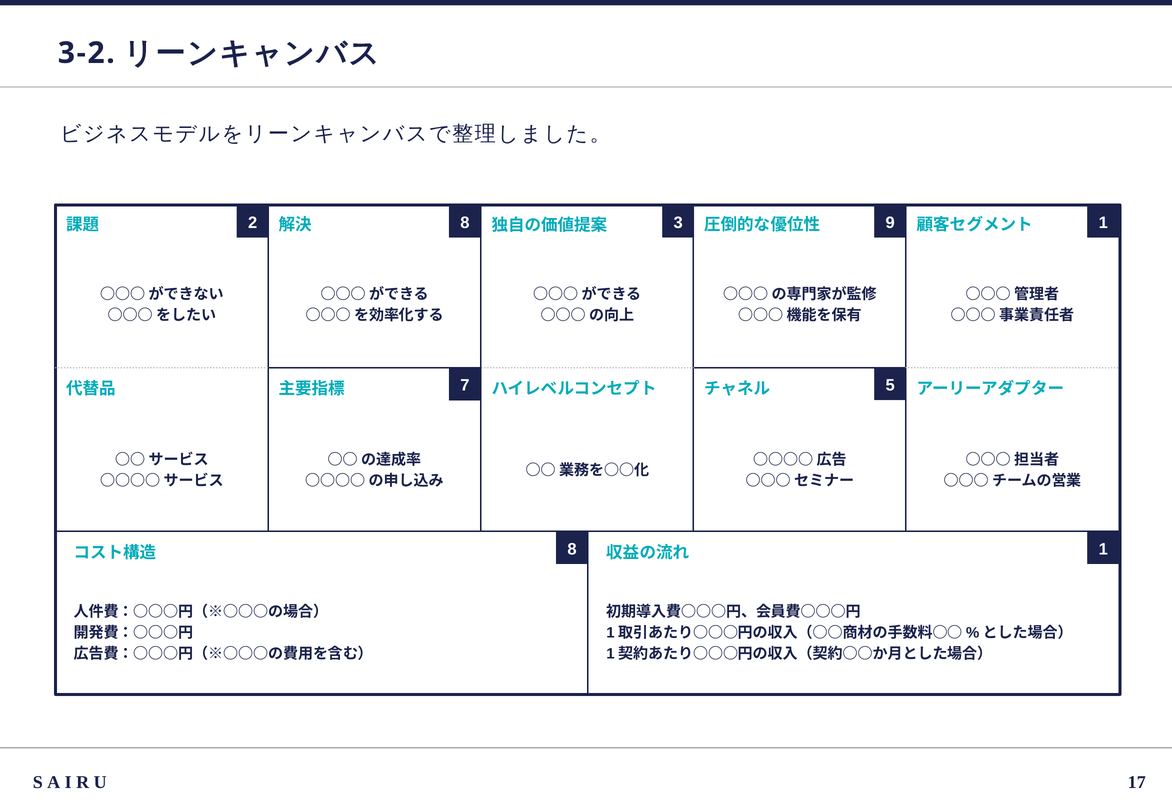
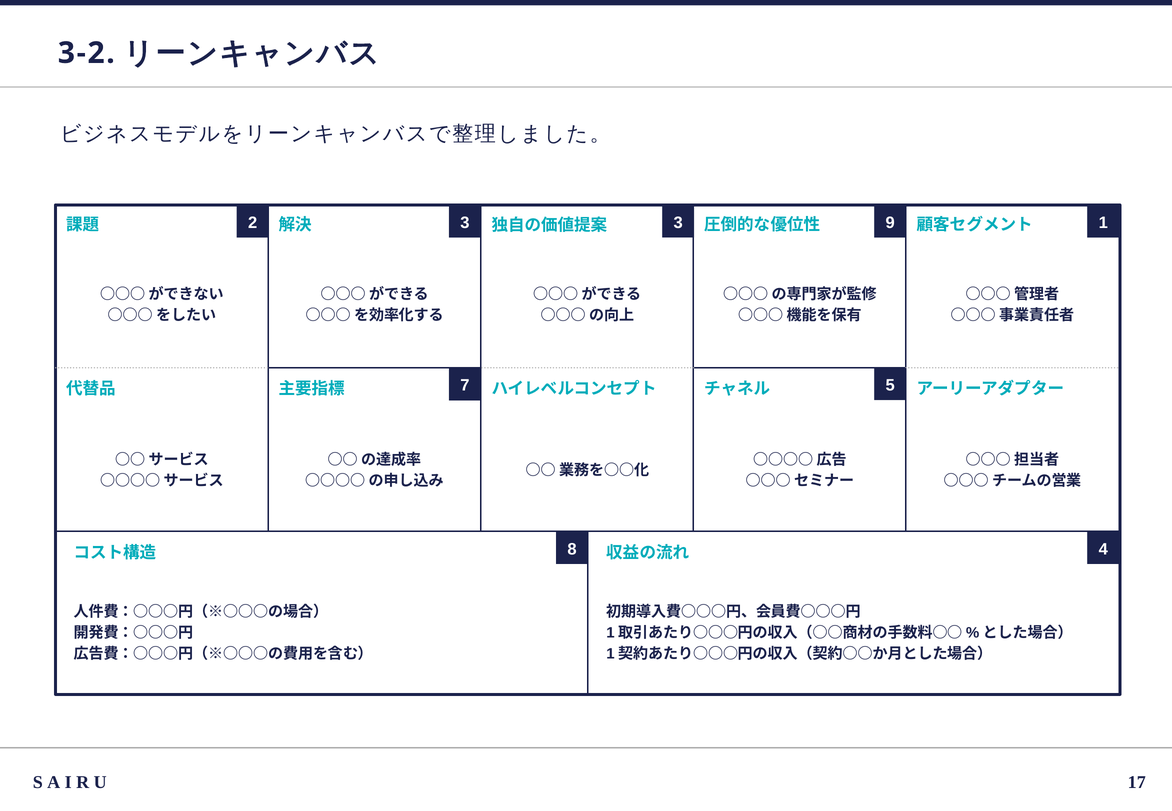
2 8: 8 -> 3
8 1: 1 -> 4
